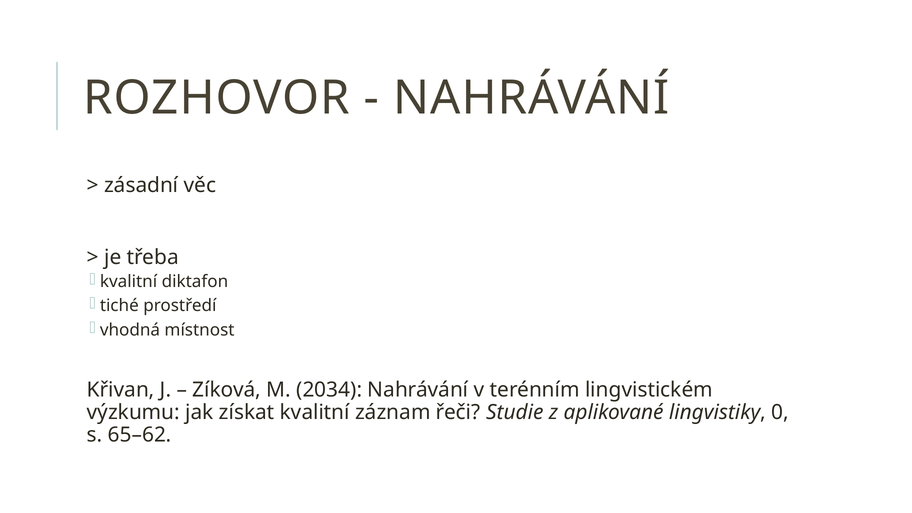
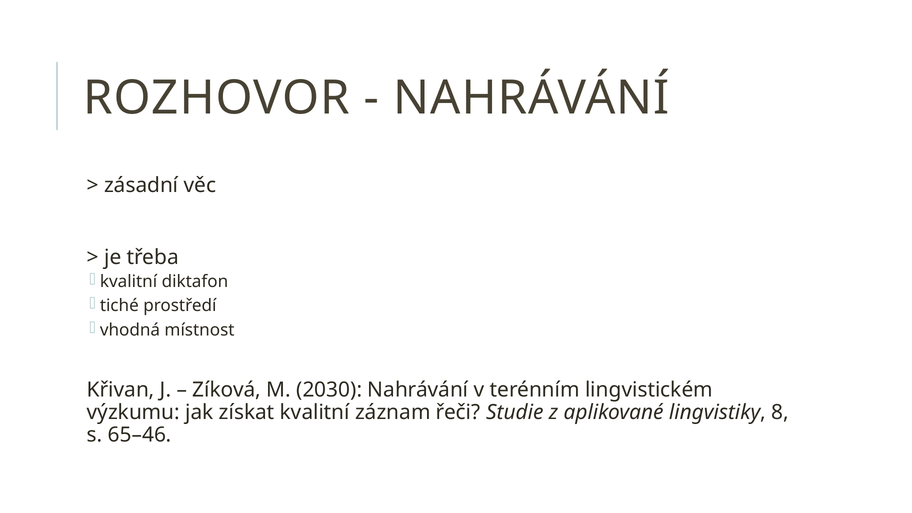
2034: 2034 -> 2030
0: 0 -> 8
65–62: 65–62 -> 65–46
